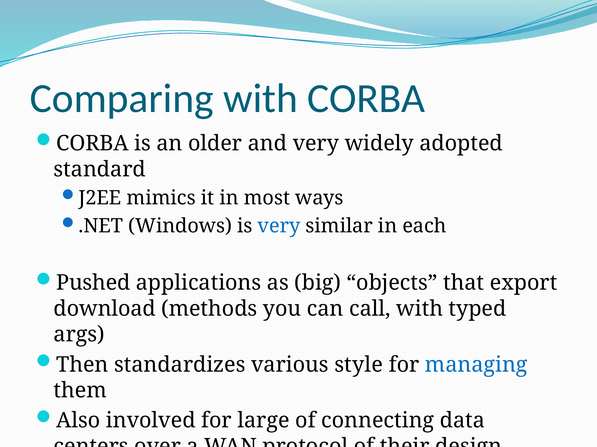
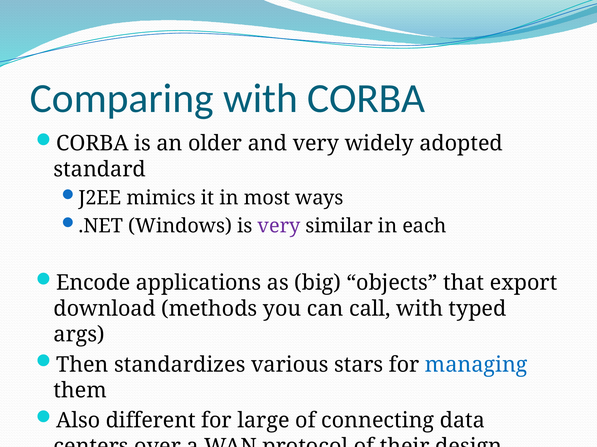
very at (279, 226) colour: blue -> purple
Pushed: Pushed -> Encode
style: style -> stars
involved: involved -> different
